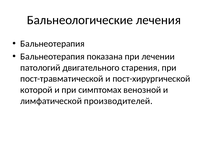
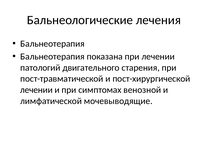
которой at (36, 90): которой -> лечении
производителей: производителей -> мочевыводящие
